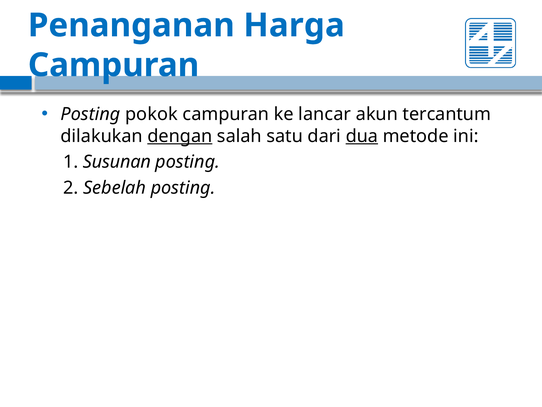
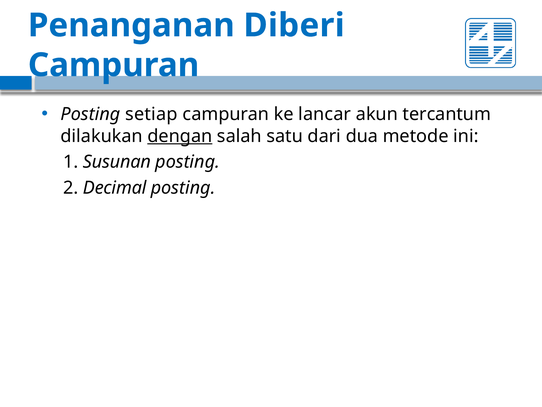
Harga: Harga -> Diberi
pokok: pokok -> setiap
dua underline: present -> none
Sebelah: Sebelah -> Decimal
